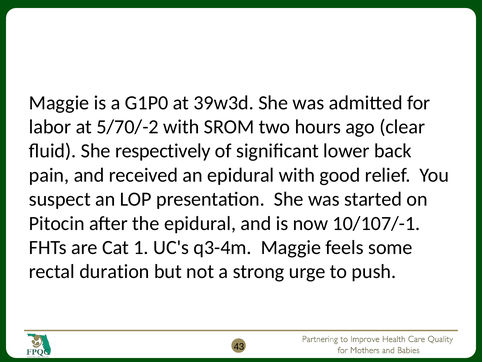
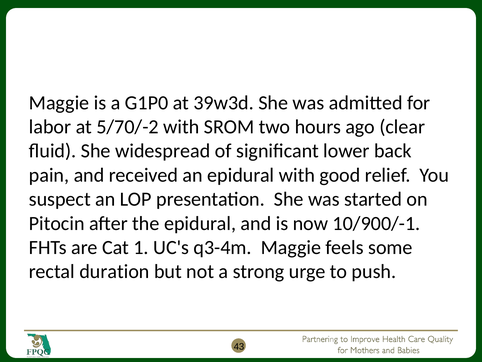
respectively: respectively -> widespread
10/107/-1: 10/107/-1 -> 10/900/-1
